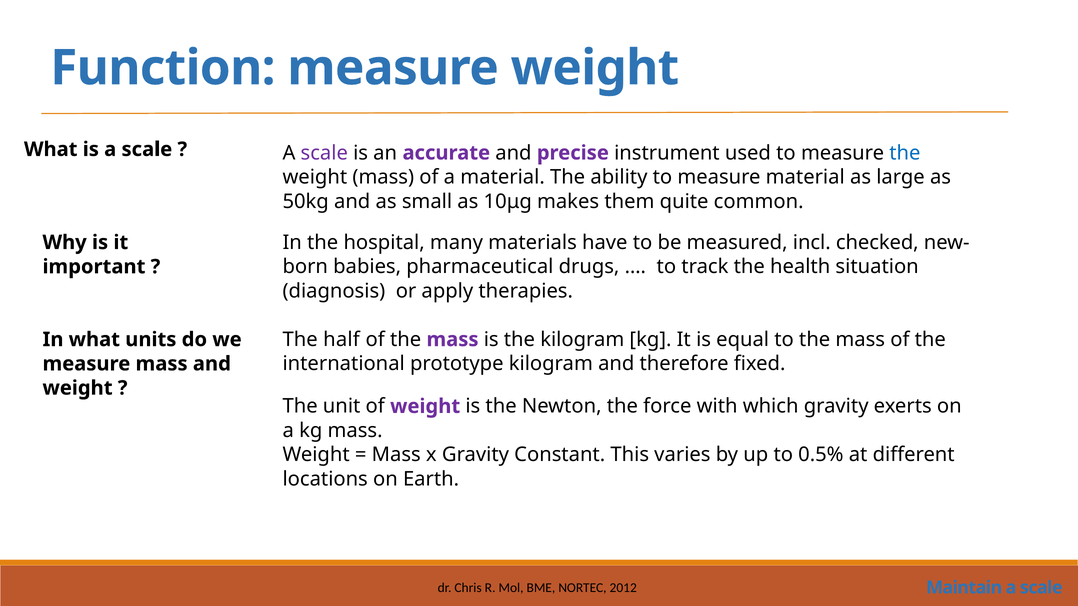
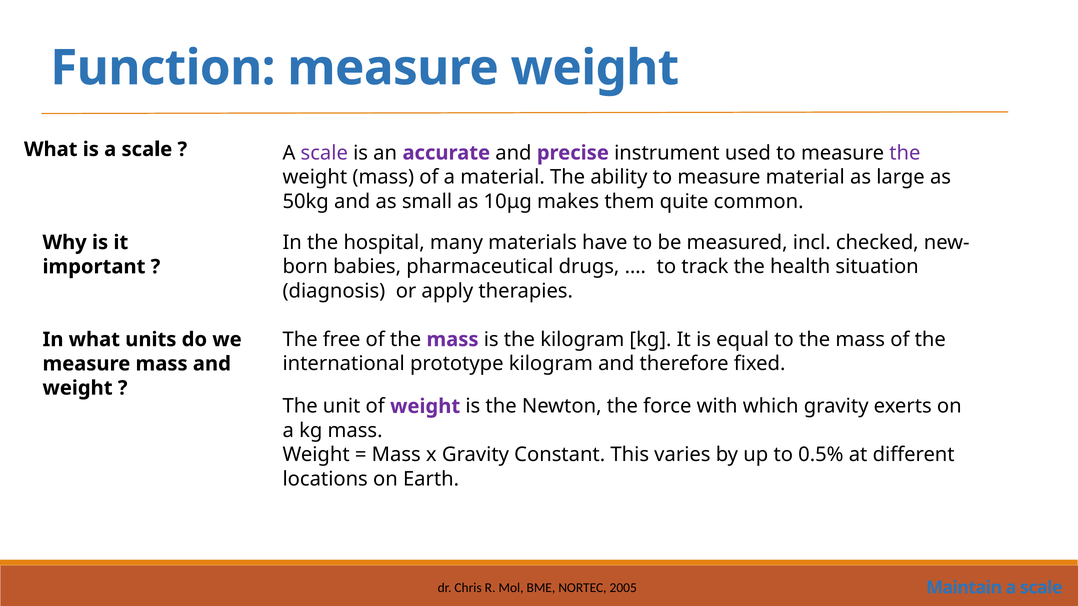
the at (905, 153) colour: blue -> purple
half: half -> free
2012: 2012 -> 2005
